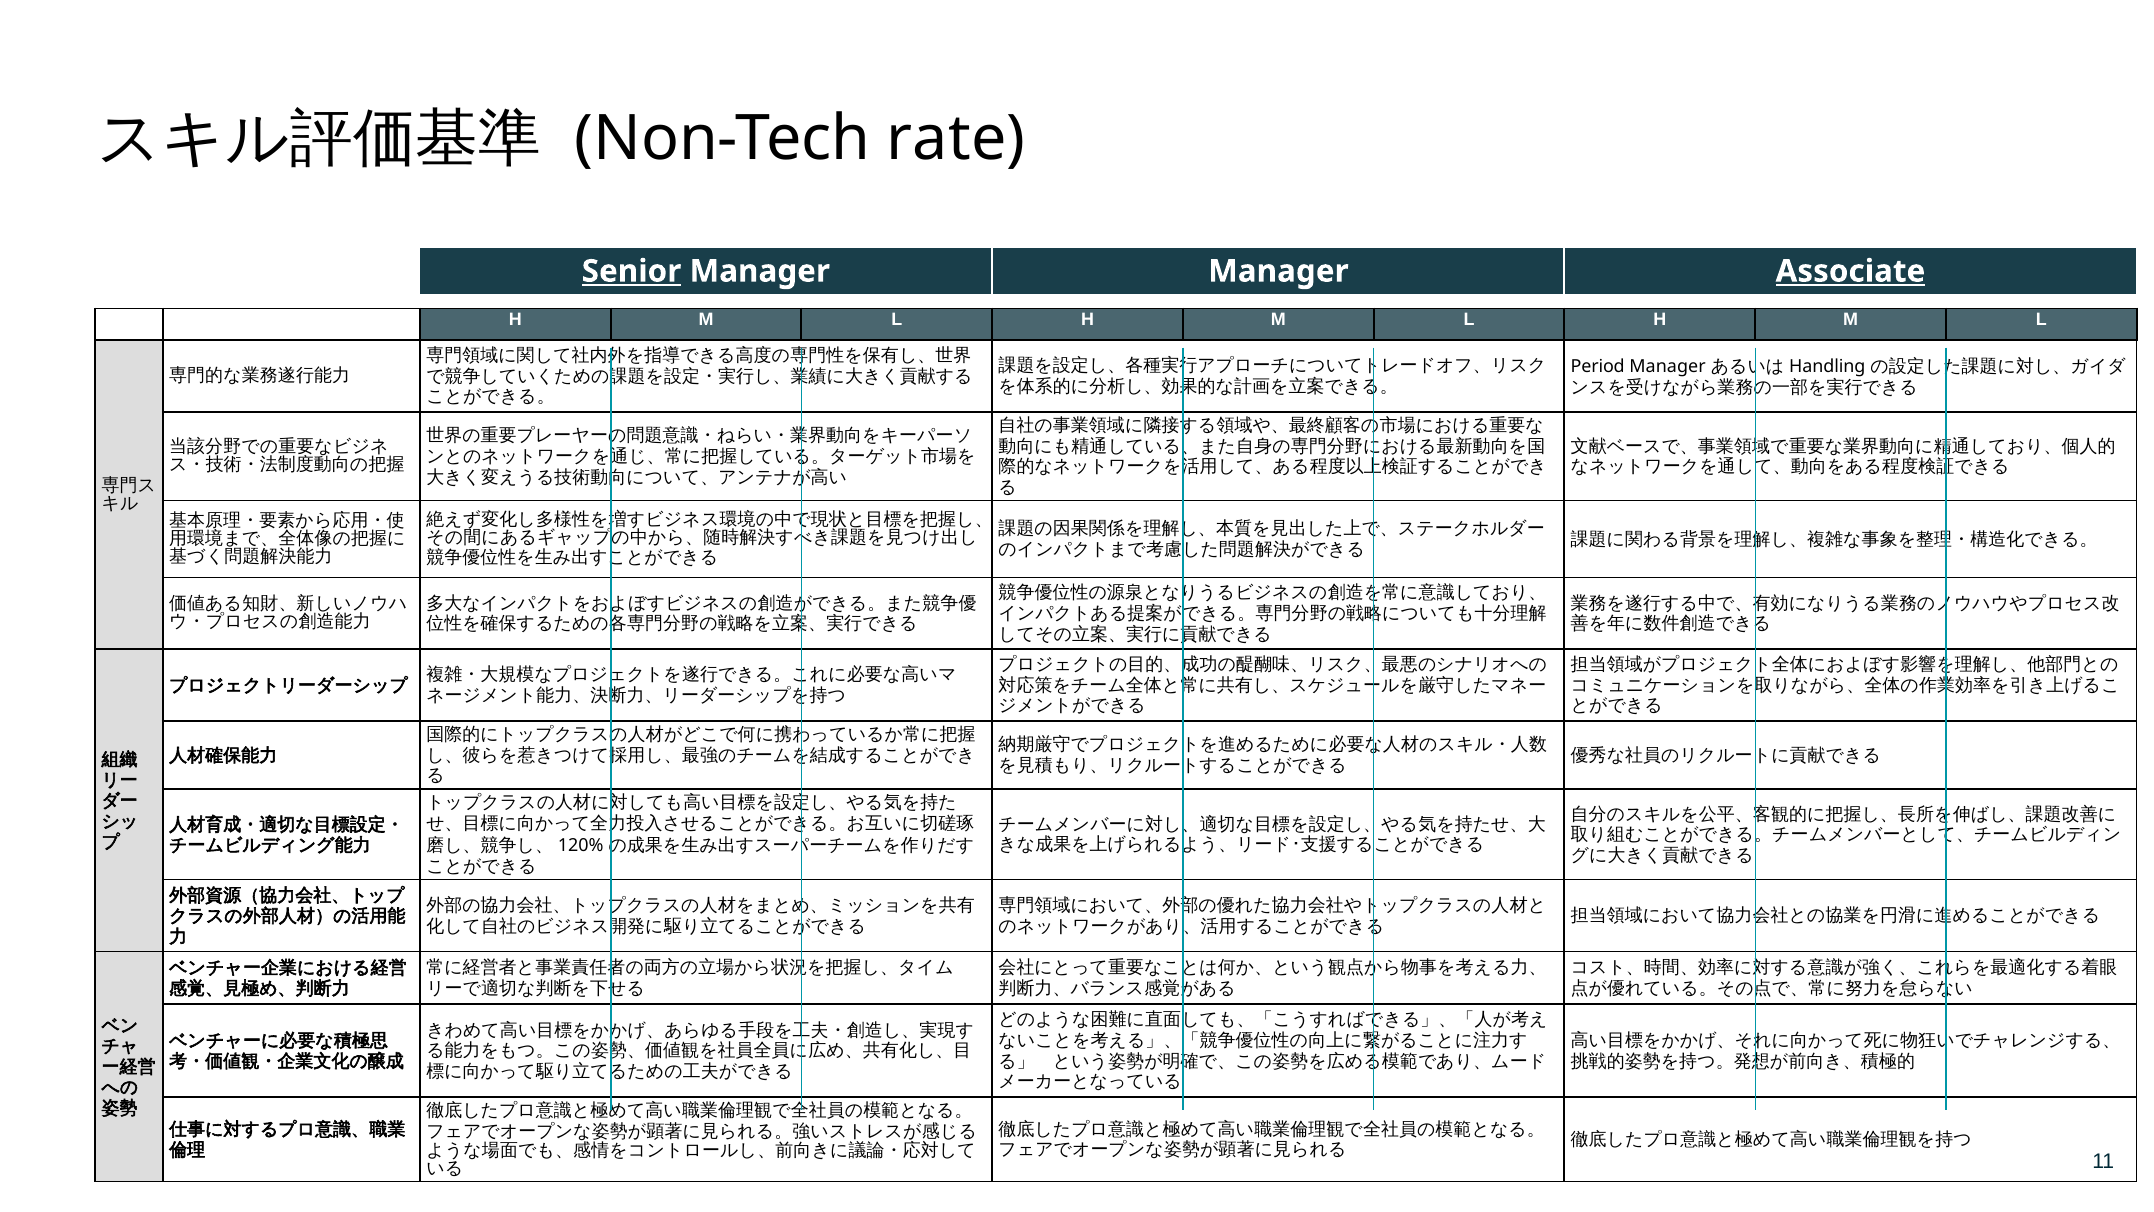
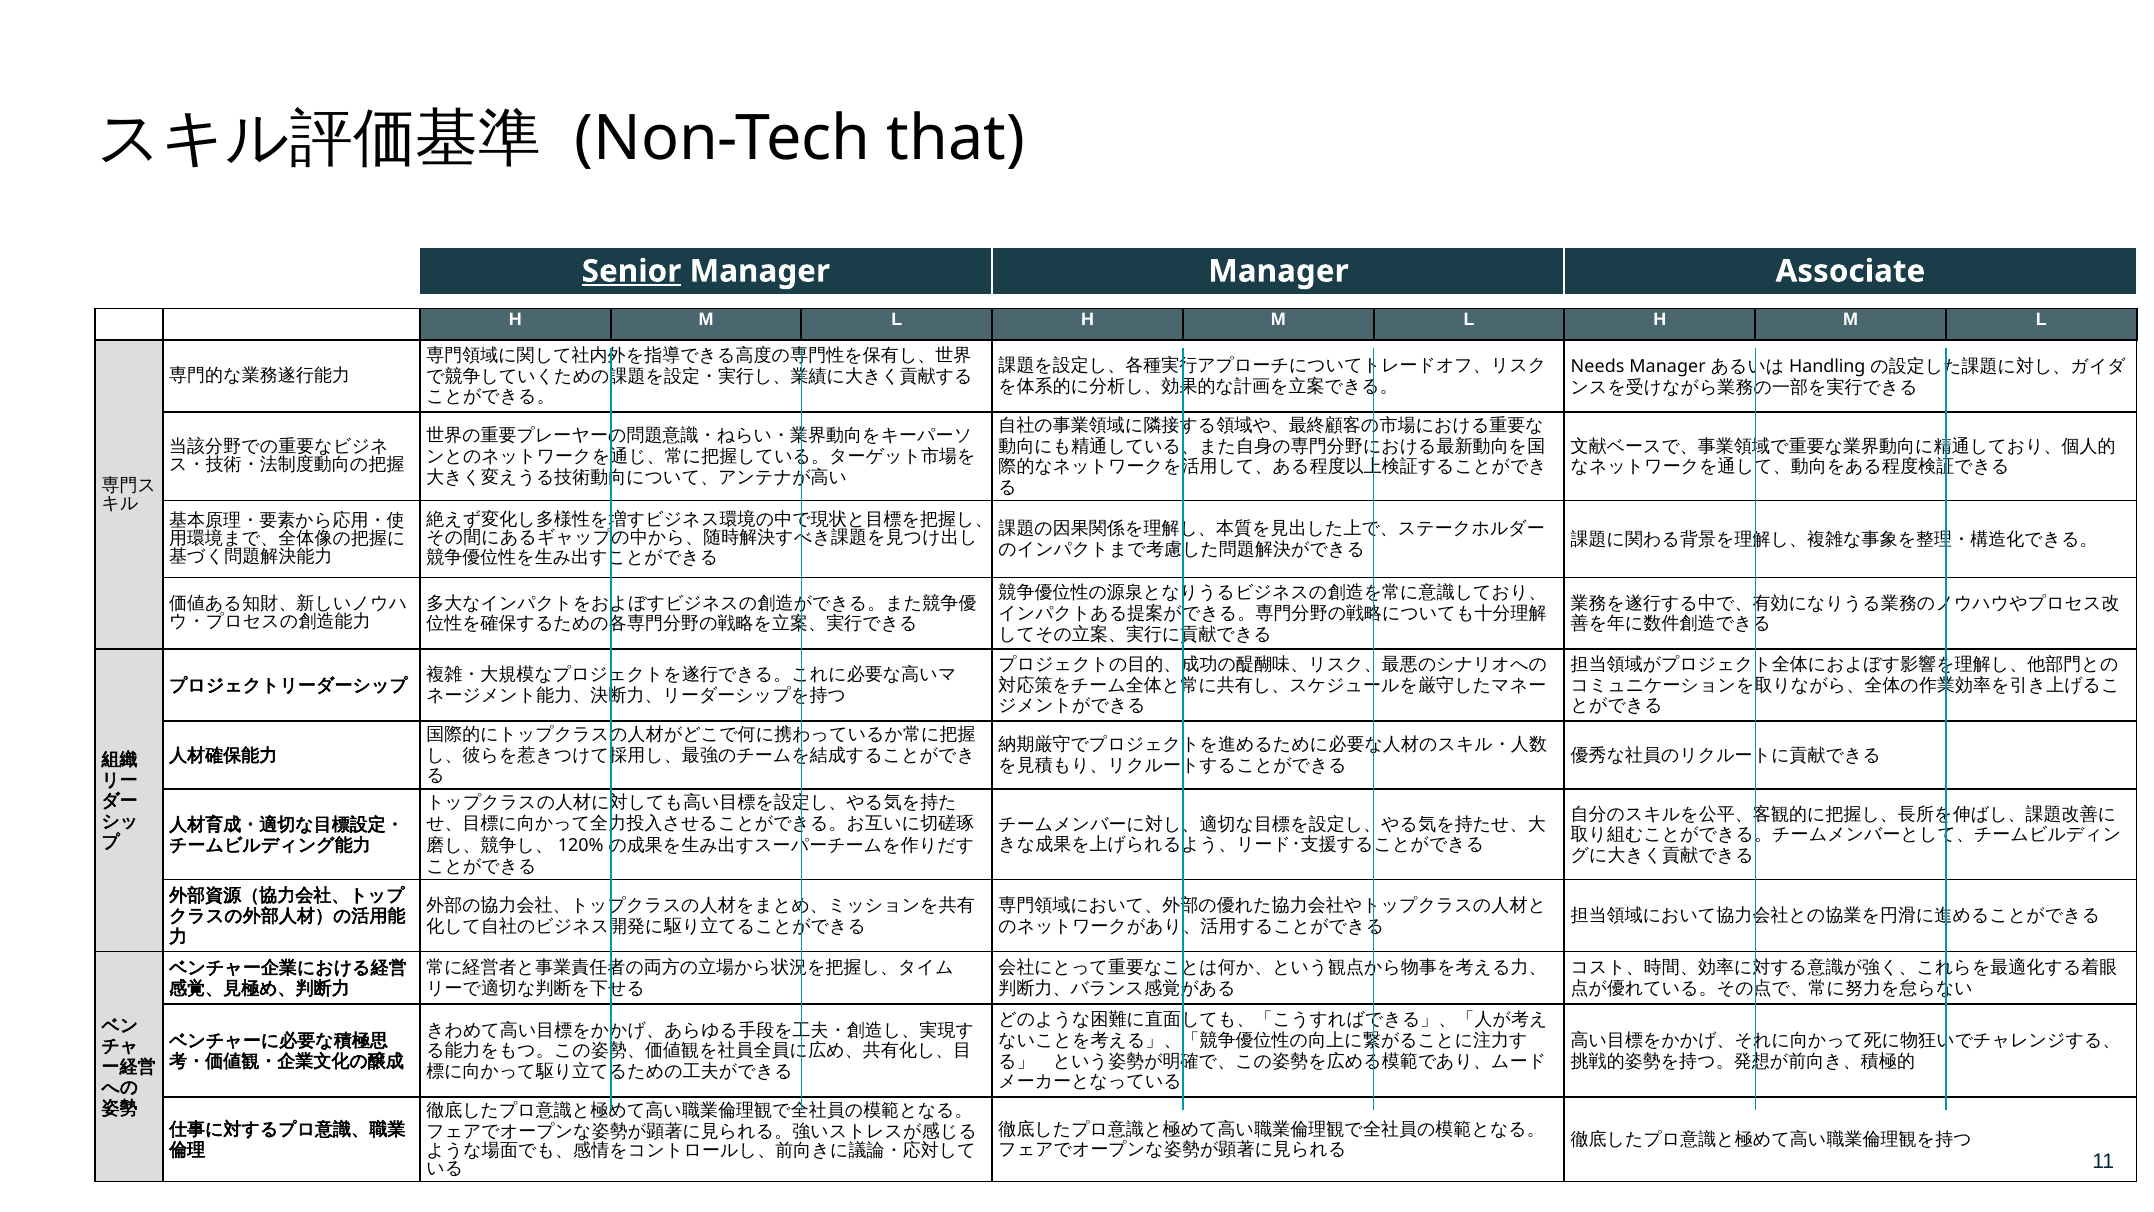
rate: rate -> that
Associate underline: present -> none
Period: Period -> Needs
